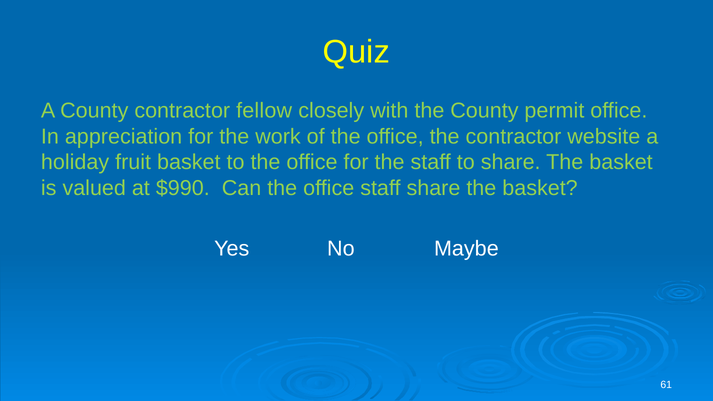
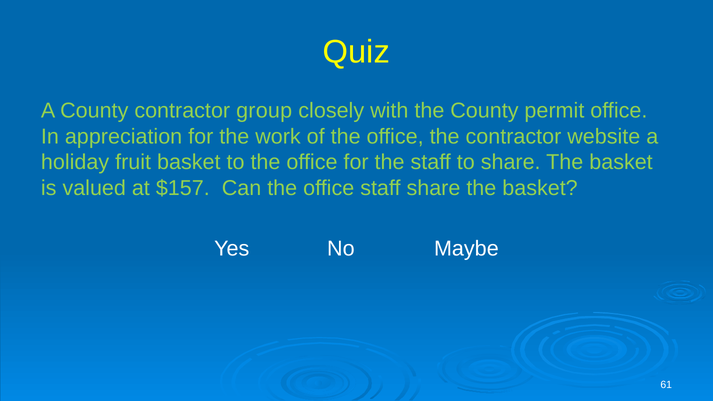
fellow: fellow -> group
$990: $990 -> $157
